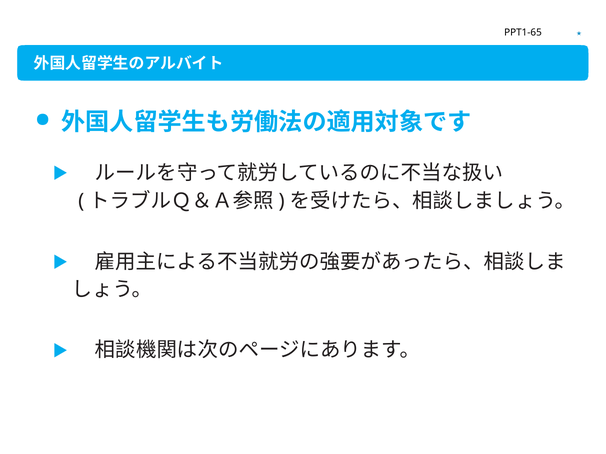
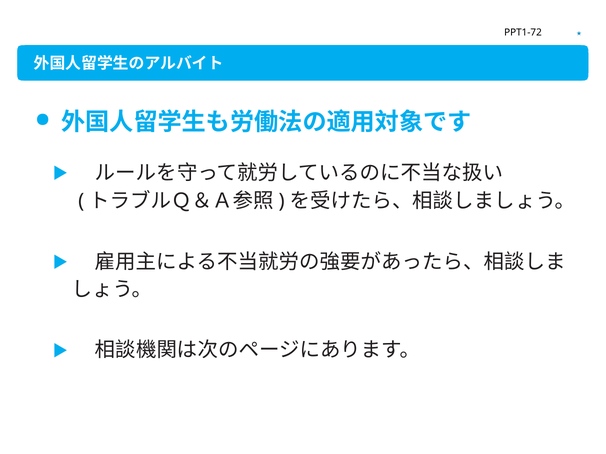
PPT1-65: PPT1-65 -> PPT1-72
